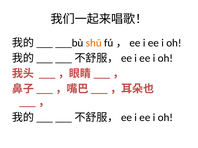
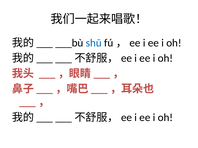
shū colour: orange -> blue
